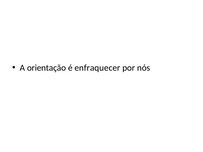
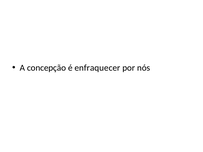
orientação: orientação -> concepção
